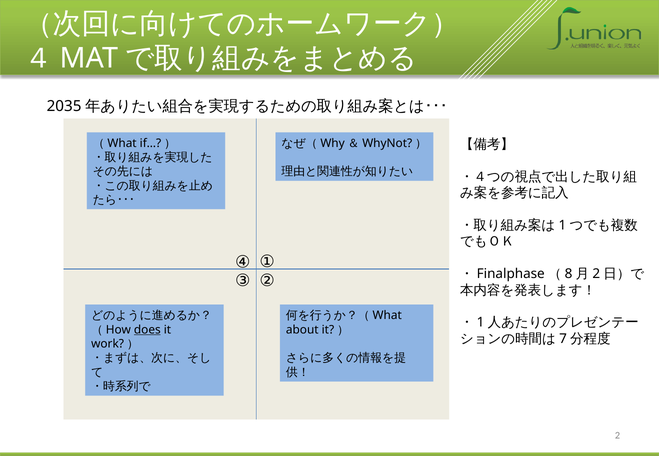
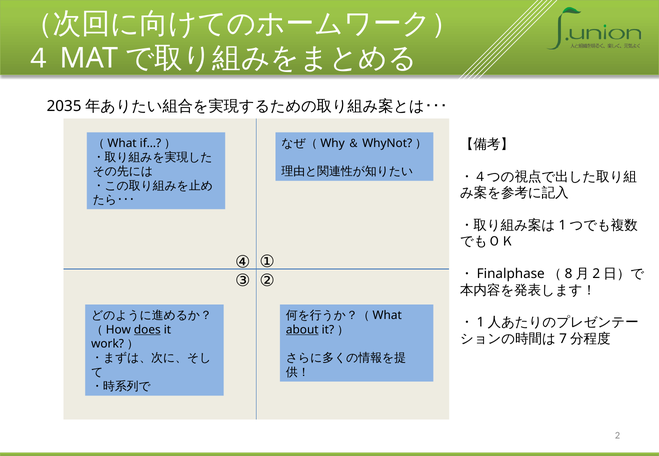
about underline: none -> present
